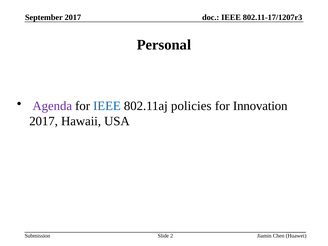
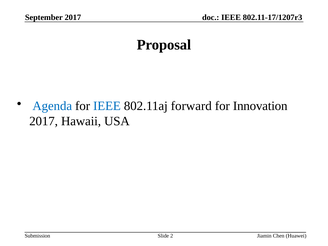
Personal: Personal -> Proposal
Agenda colour: purple -> blue
policies: policies -> forward
